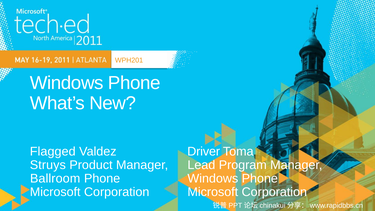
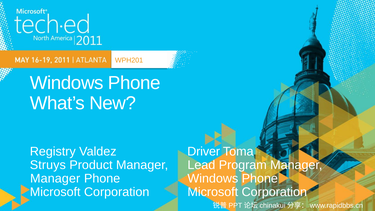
Flagged: Flagged -> Registry
Ballroom at (55, 178): Ballroom -> Manager
